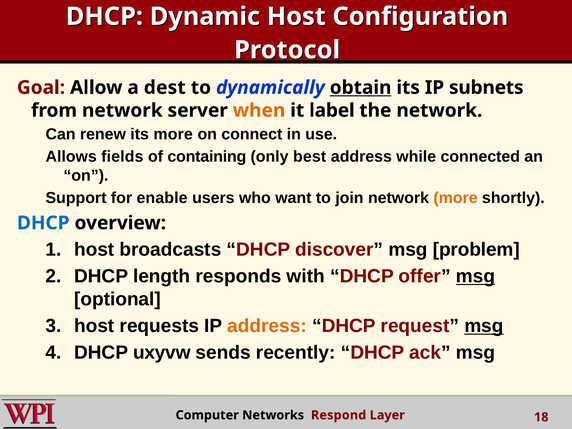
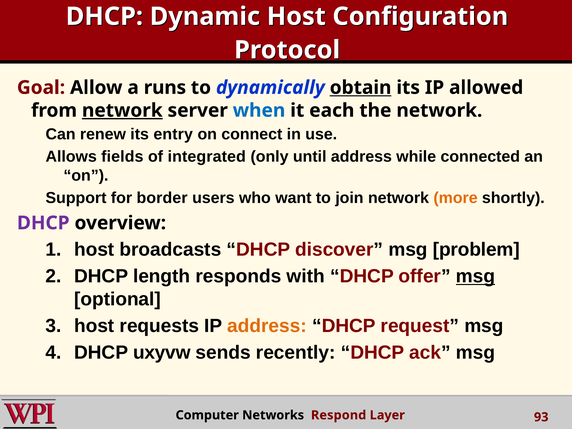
dest: dest -> runs
subnets: subnets -> allowed
network at (122, 110) underline: none -> present
when colour: orange -> blue
label: label -> each
its more: more -> entry
containing: containing -> integrated
best: best -> until
enable: enable -> border
DHCP at (43, 223) colour: blue -> purple
msg at (484, 326) underline: present -> none
18: 18 -> 93
